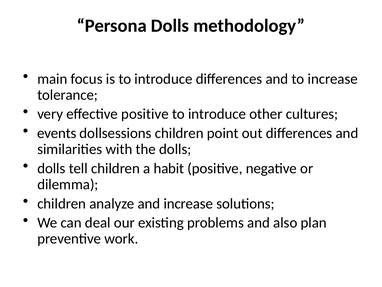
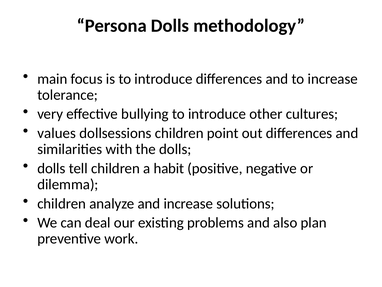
effective positive: positive -> bullying
events: events -> values
